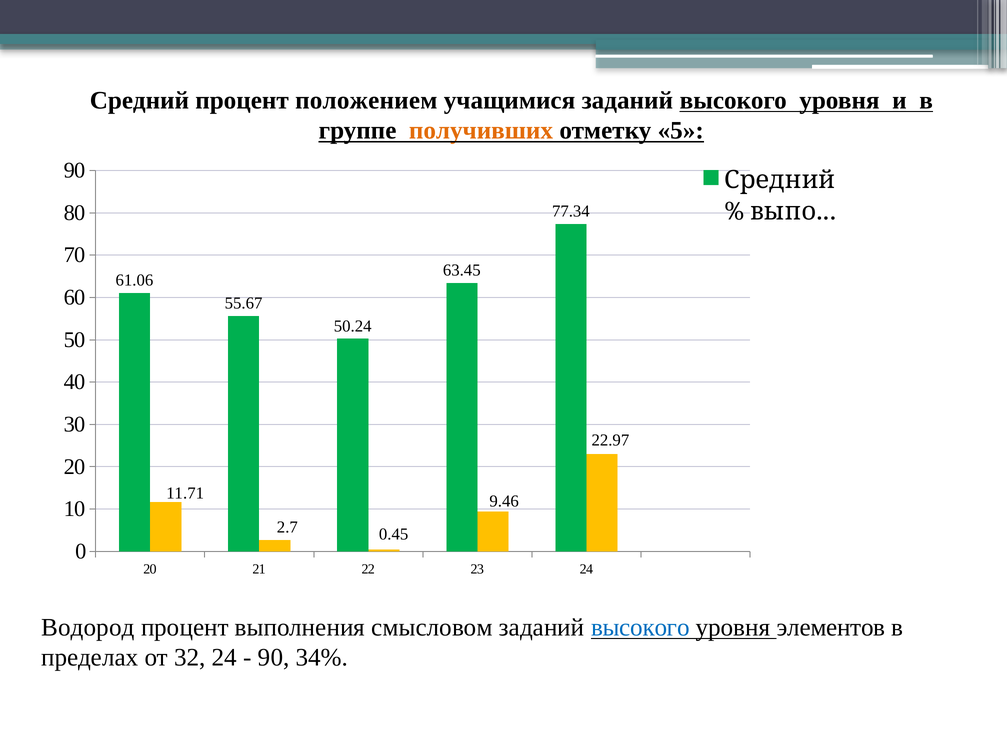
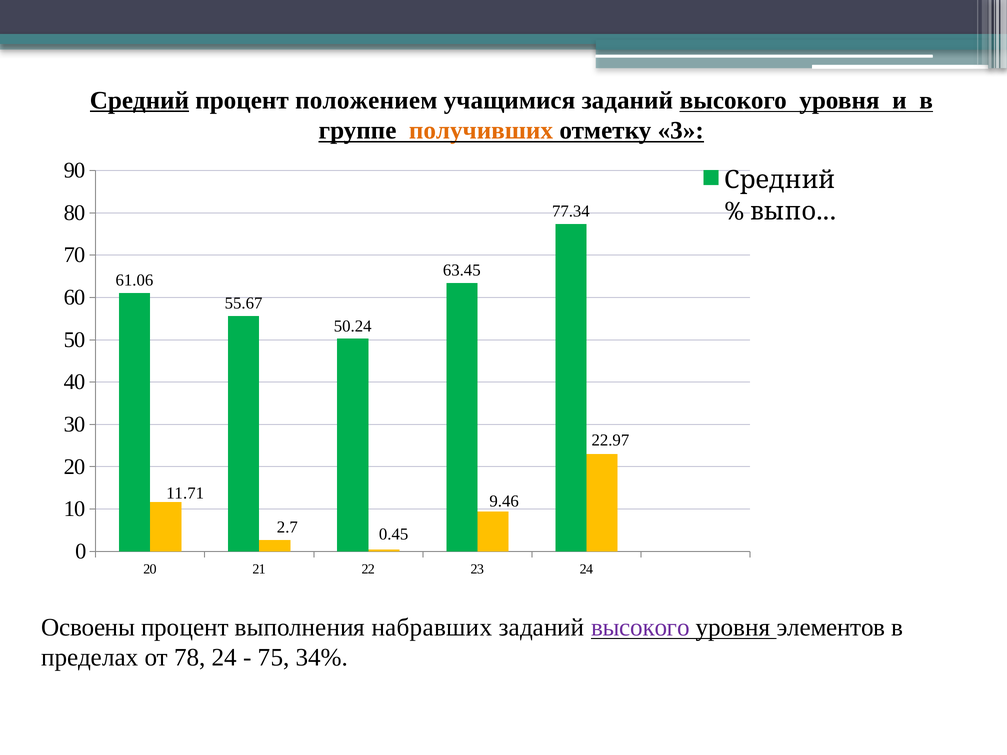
Средний at (139, 100) underline: none -> present
5: 5 -> 3
Водород: Водород -> Освоены
смысловом: смысловом -> набравших
высокого at (640, 628) colour: blue -> purple
32: 32 -> 78
90 at (274, 658): 90 -> 75
